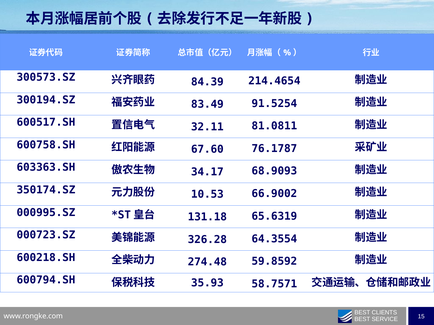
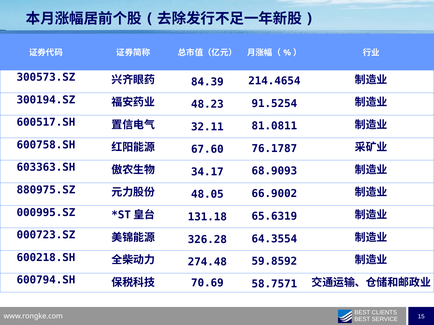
83.49: 83.49 -> 48.23
350174.SZ: 350174.SZ -> 880975.SZ
10.53: 10.53 -> 48.05
35.93: 35.93 -> 70.69
